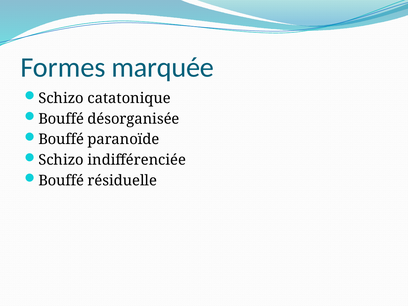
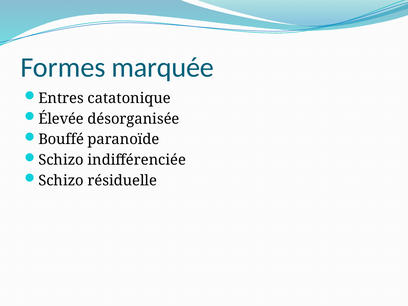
Schizo at (61, 98): Schizo -> Entres
Bouffé at (61, 119): Bouffé -> Élevée
Bouffé at (61, 181): Bouffé -> Schizo
